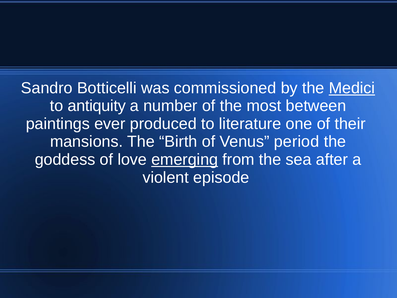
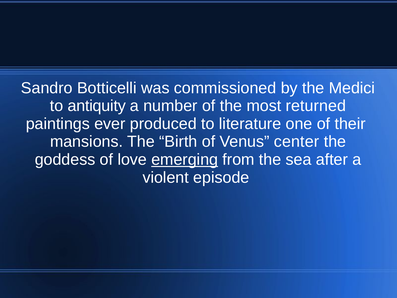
Medici underline: present -> none
between: between -> returned
period: period -> center
